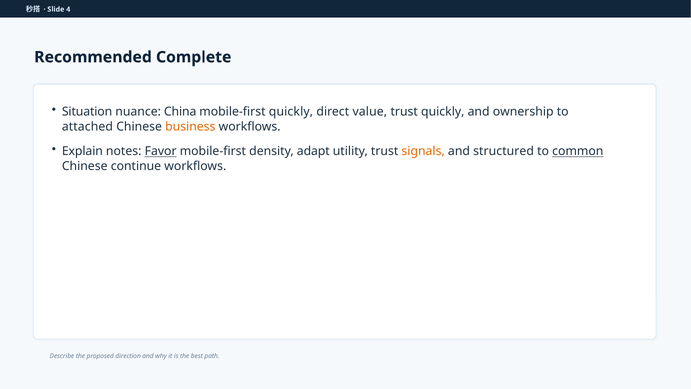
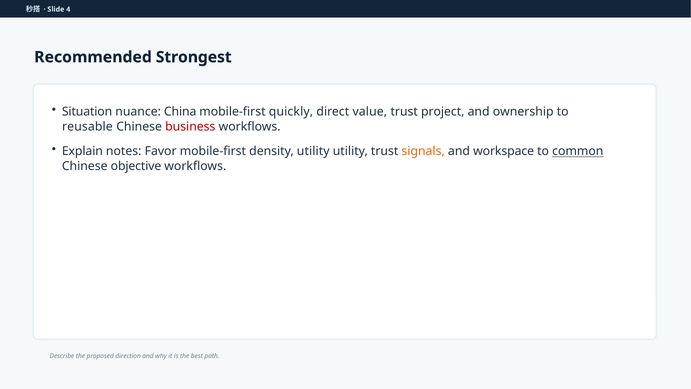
Complete: Complete -> Strongest
trust quickly: quickly -> project
attached: attached -> reusable
business colour: orange -> red
Favor underline: present -> none
density adapt: adapt -> utility
structured: structured -> workspace
continue: continue -> objective
